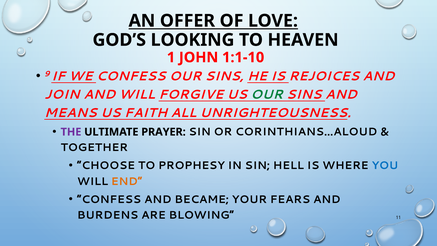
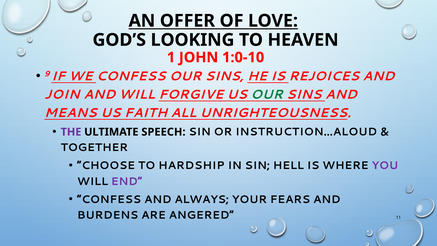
1:1-10: 1:1-10 -> 1:0-10
PRAYER: PRAYER -> SPEECH
CORINTHIANS…ALOUD: CORINTHIANS…ALOUD -> INSTRUCTION…ALOUD
PROPHESY: PROPHESY -> HARDSHIP
YOU colour: blue -> purple
END colour: orange -> purple
BECAME: BECAME -> ALWAYS
BLOWING: BLOWING -> ANGERED
